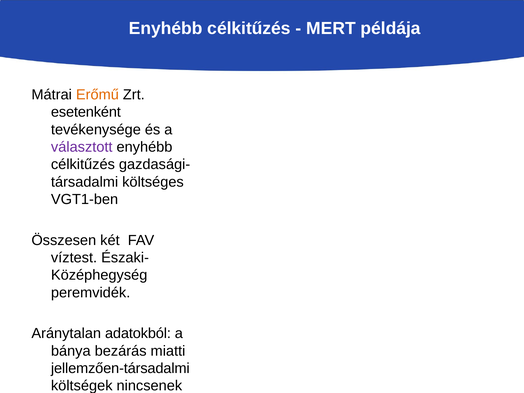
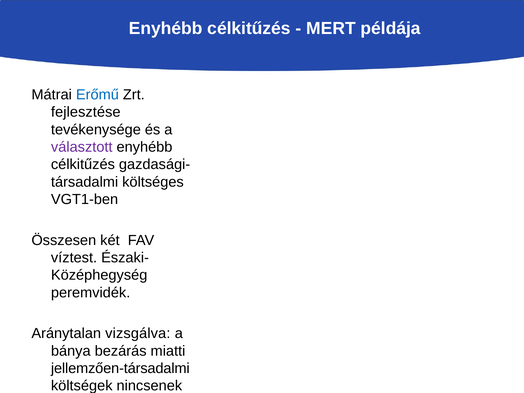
Erőmű colour: orange -> blue
esetenként: esetenként -> fejlesztése
adatokból: adatokból -> vizsgálva
